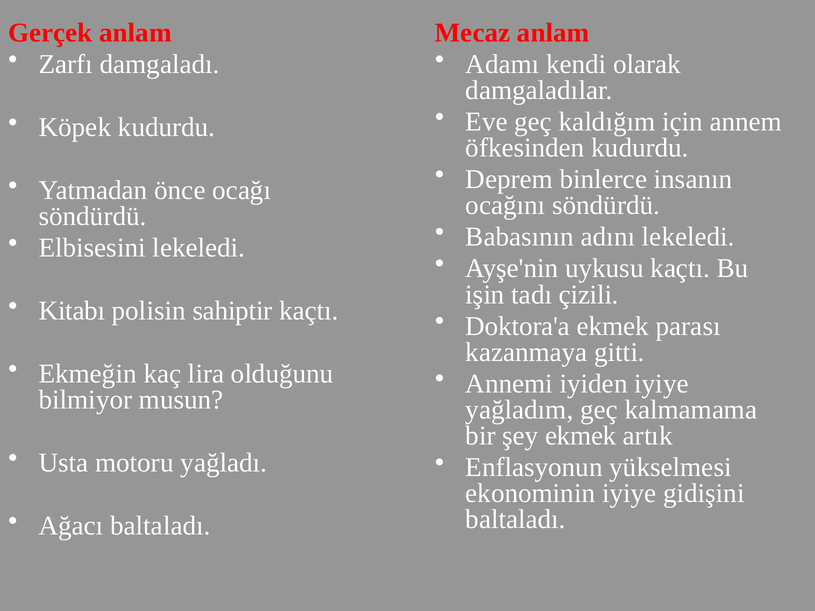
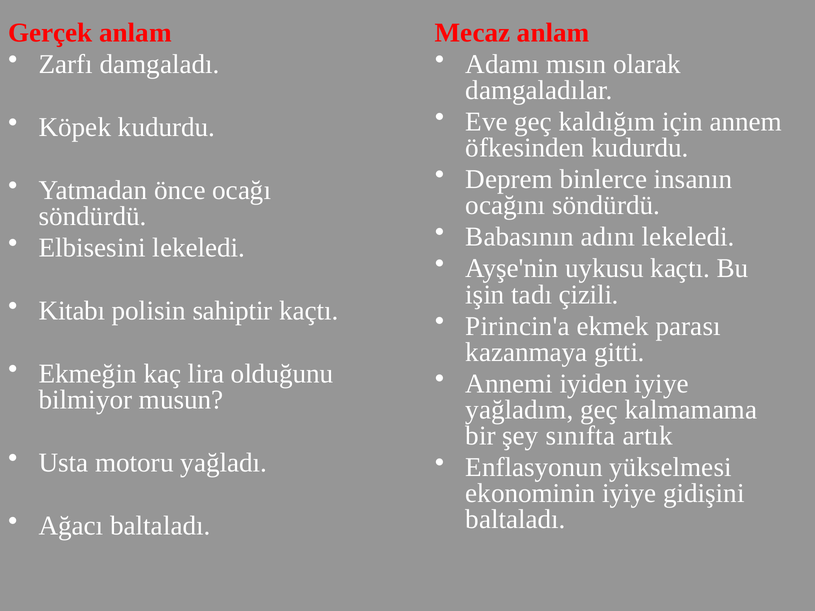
kendi: kendi -> mısın
Doktora'a: Doktora'a -> Pirincin'a
şey ekmek: ekmek -> sınıfta
